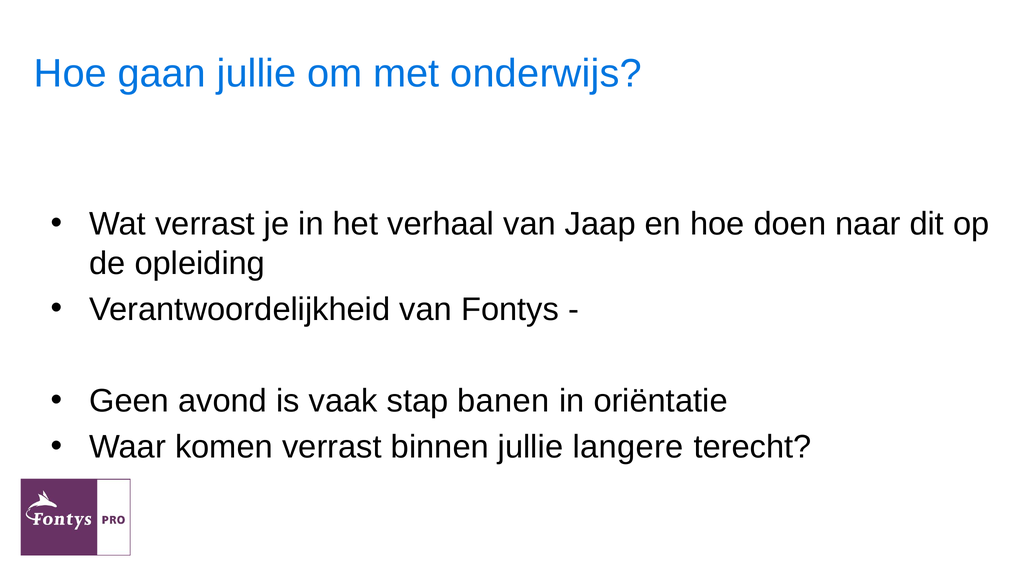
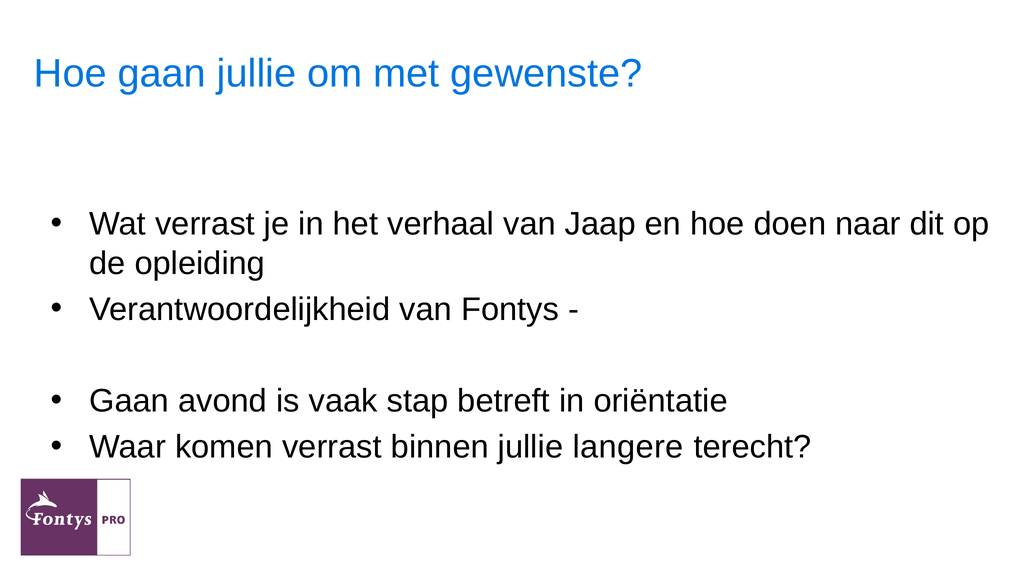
onderwijs: onderwijs -> gewenste
Geen at (129, 401): Geen -> Gaan
banen: banen -> betreft
